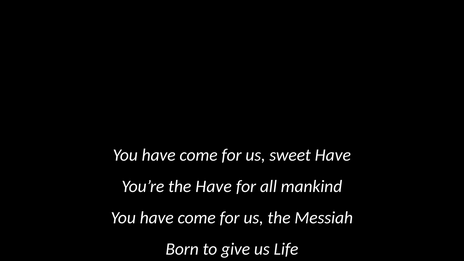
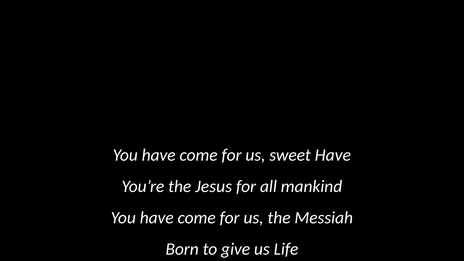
the Have: Have -> Jesus
